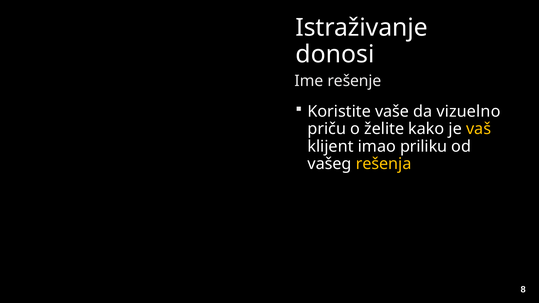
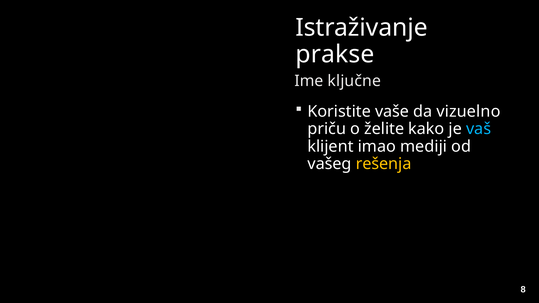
donosi: donosi -> prakse
rešenje: rešenje -> ključne
vaš colour: yellow -> light blue
priliku: priliku -> mediji
